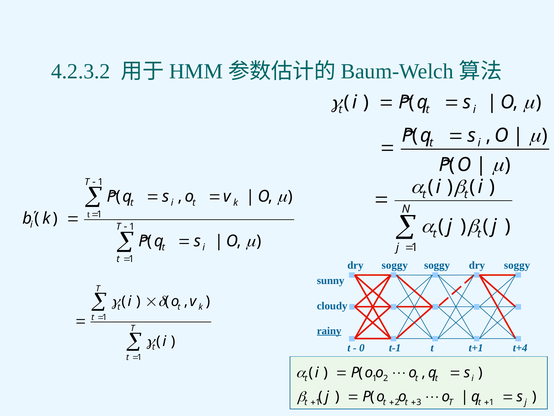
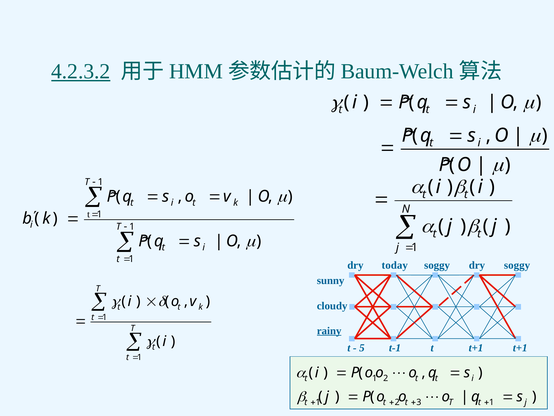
4.2.3.2 underline: none -> present
soggy at (395, 265): soggy -> today
0: 0 -> 5
t+1 t+4: t+4 -> t+1
